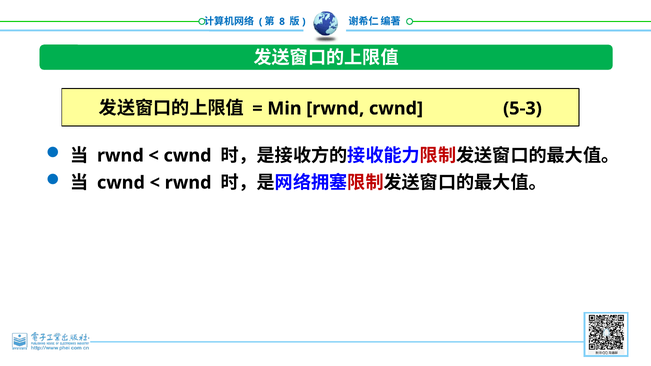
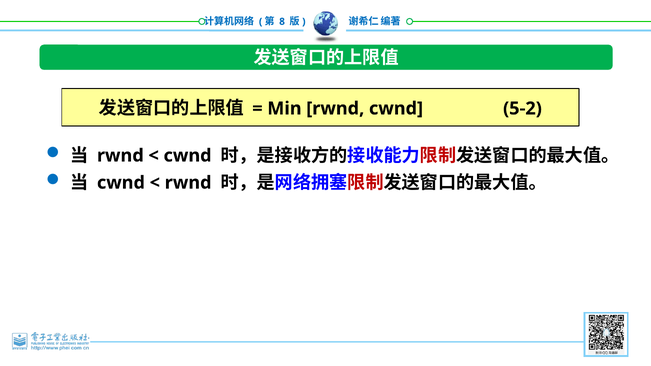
5-3: 5-3 -> 5-2
